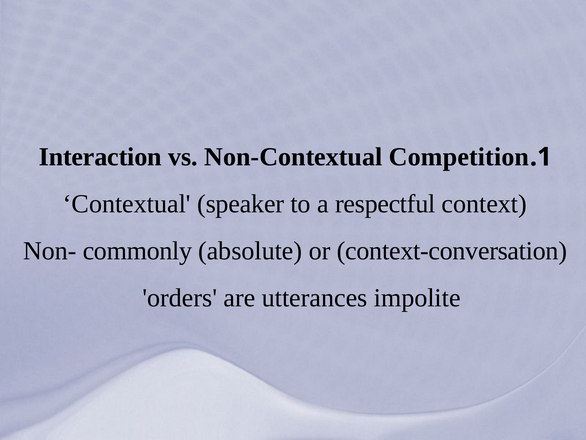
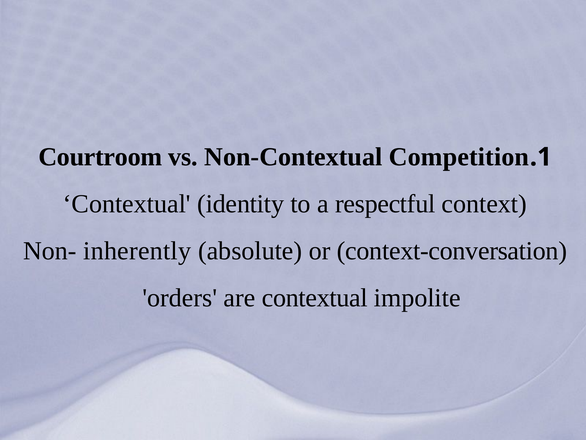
Interaction: Interaction -> Courtroom
speaker: speaker -> identity
commonly: commonly -> inherently
are utterances: utterances -> contextual
